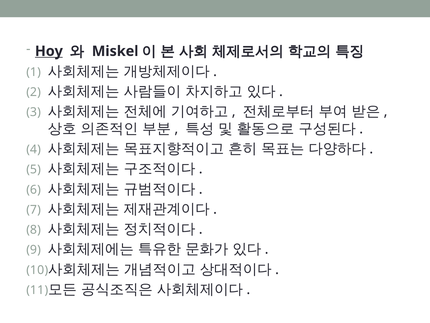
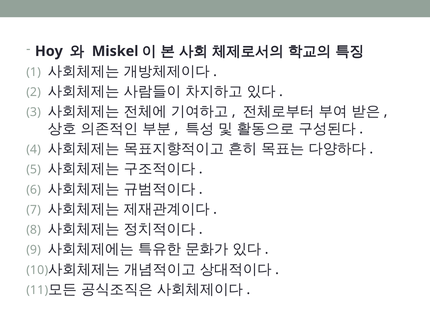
Hoy underline: present -> none
